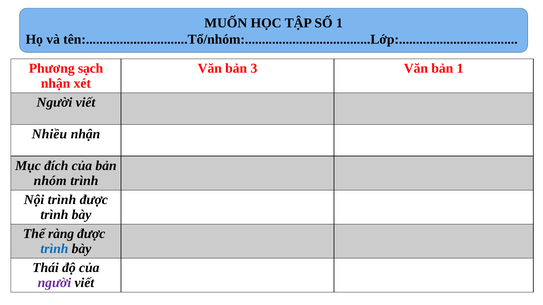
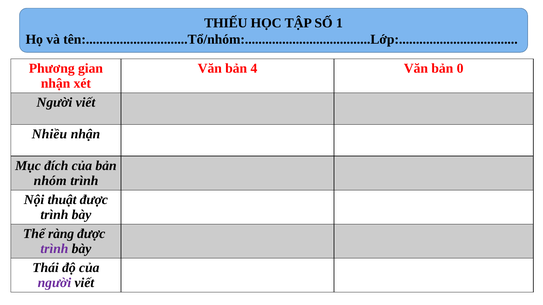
MUỐN: MUỐN -> THIẾU
sạch: sạch -> gian
3: 3 -> 4
bản 1: 1 -> 0
Nội trình: trình -> thuật
trình at (54, 249) colour: blue -> purple
